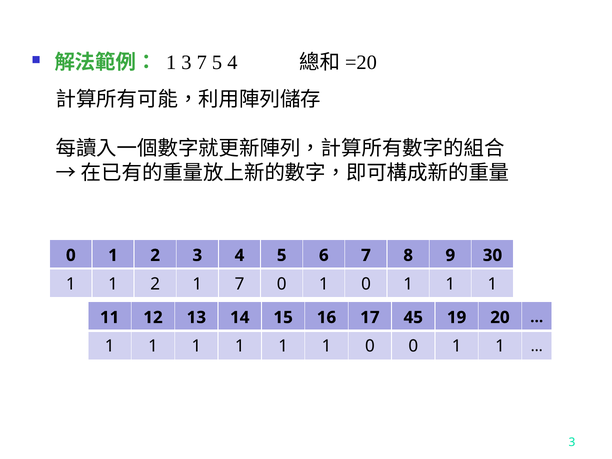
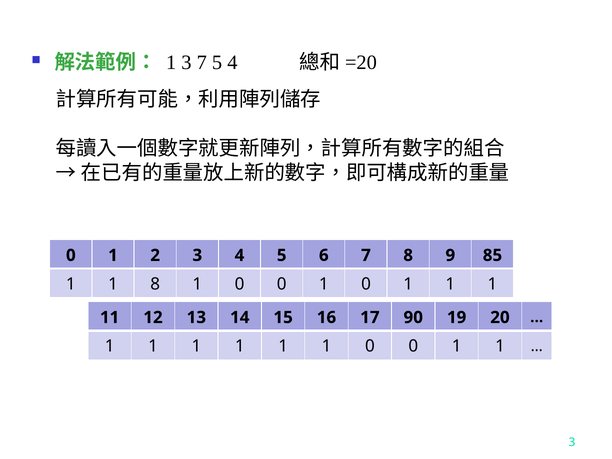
30: 30 -> 85
1 1 2: 2 -> 8
7 at (239, 284): 7 -> 0
45: 45 -> 90
